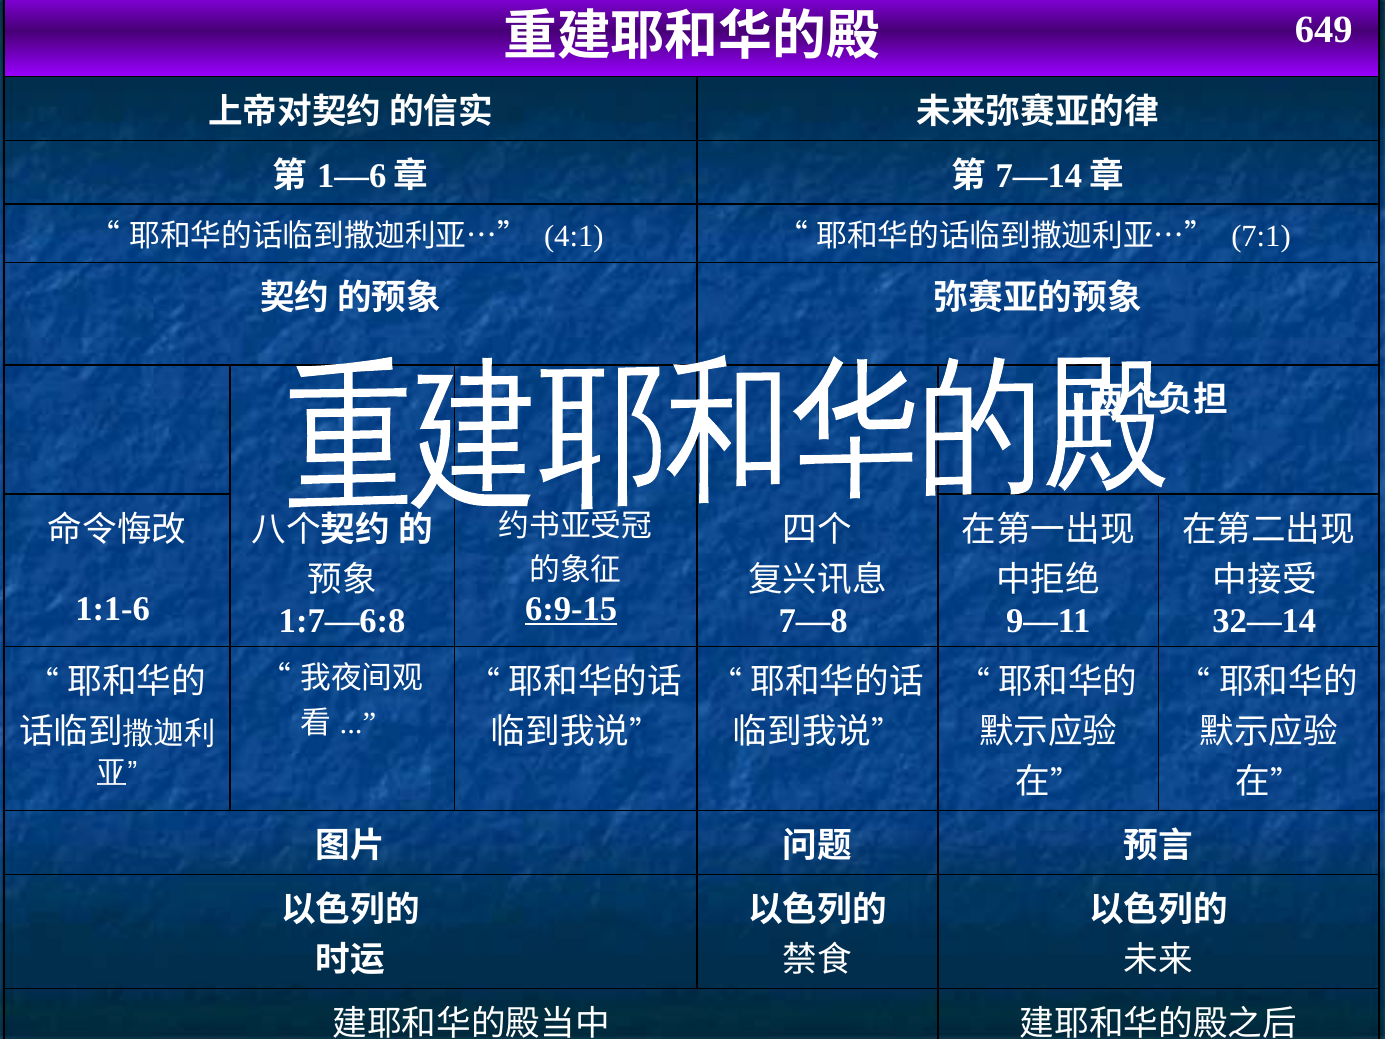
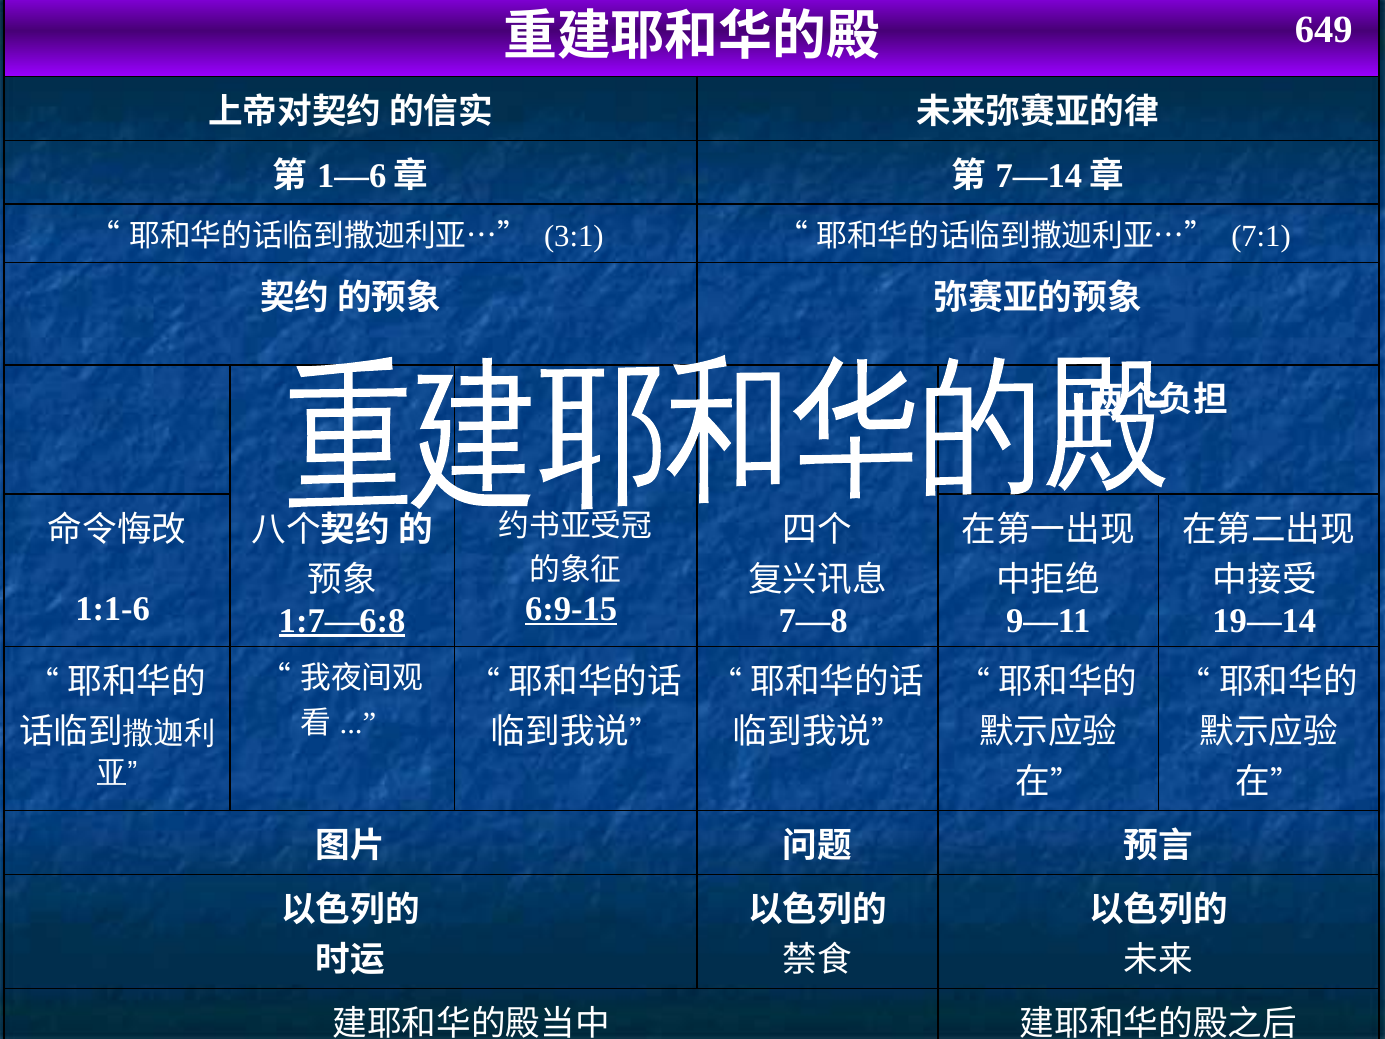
4:1: 4:1 -> 3:1
1:7—6:8 underline: none -> present
32—14: 32—14 -> 19—14
